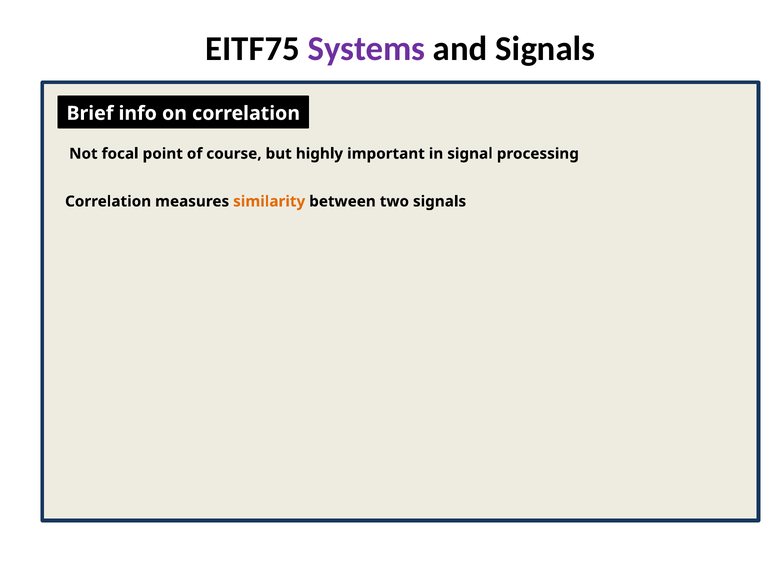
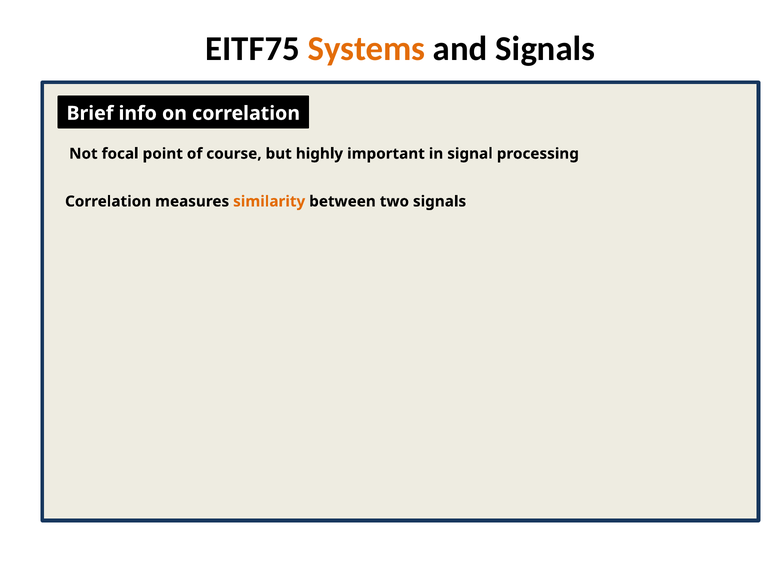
Systems colour: purple -> orange
